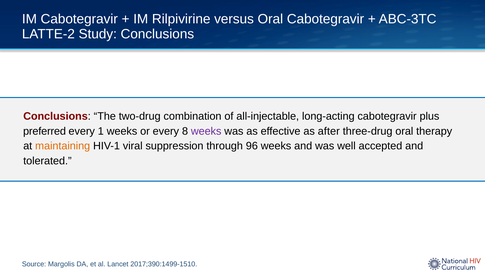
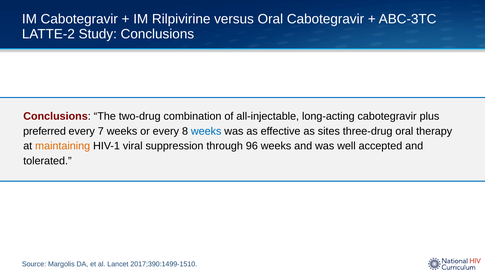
1: 1 -> 7
weeks at (206, 131) colour: purple -> blue
after: after -> sites
